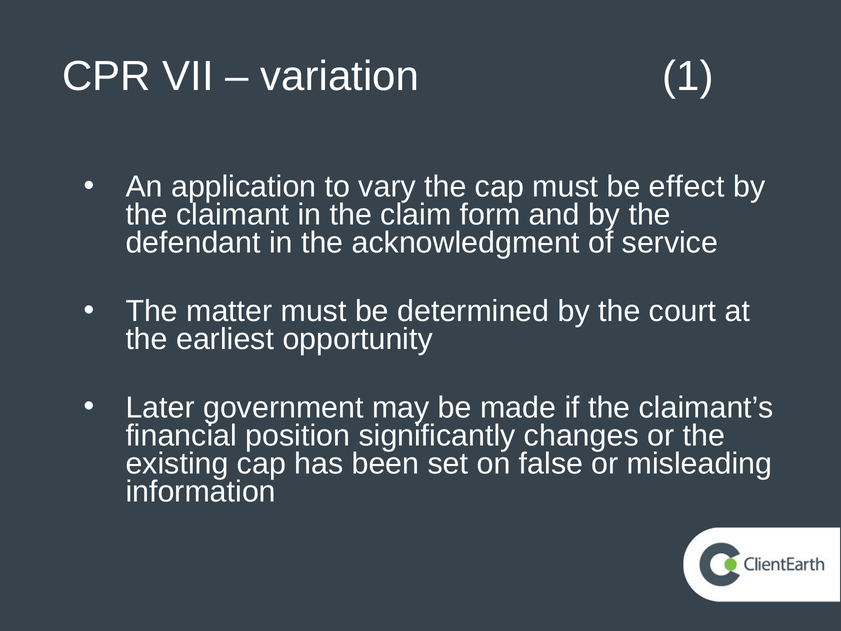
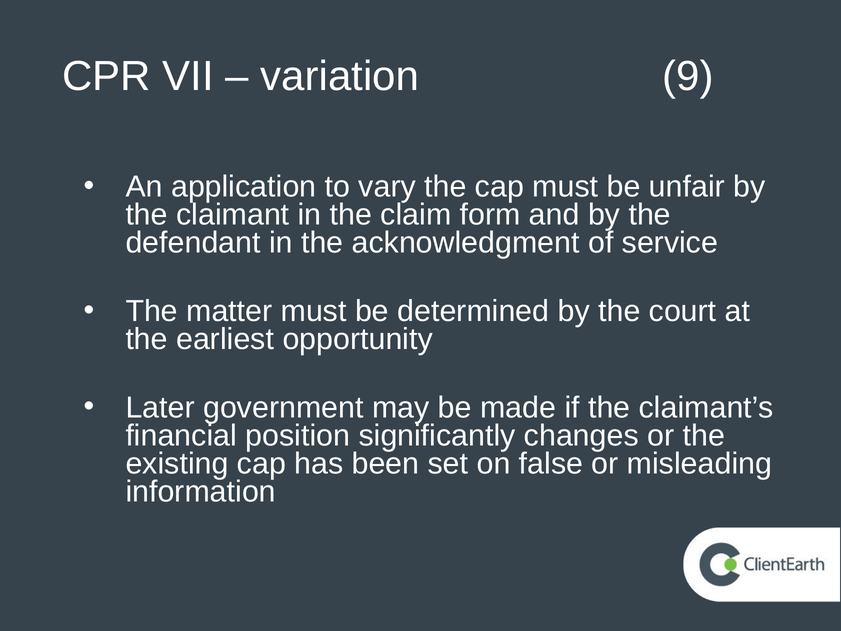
1: 1 -> 9
effect: effect -> unfair
